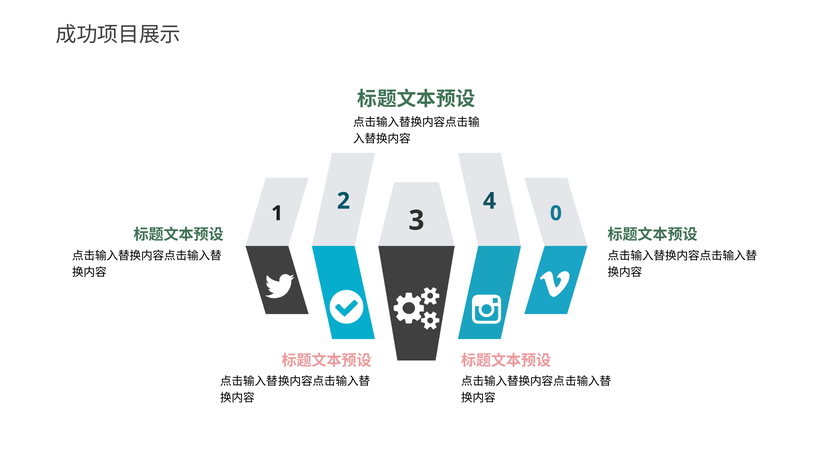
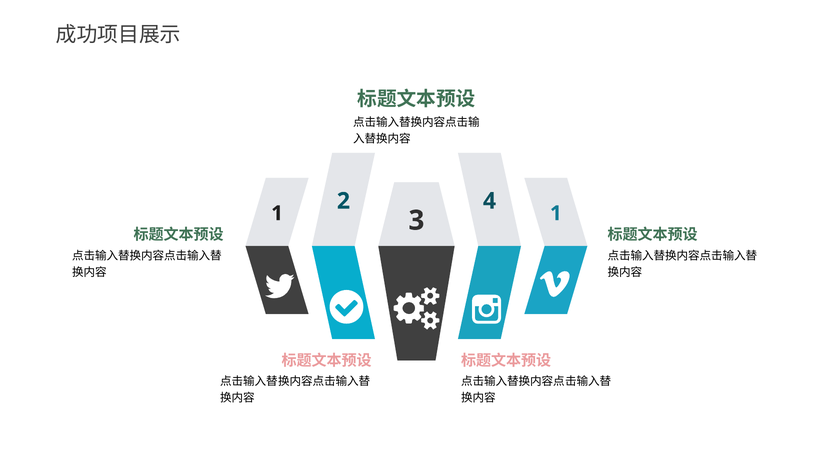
1 0: 0 -> 1
